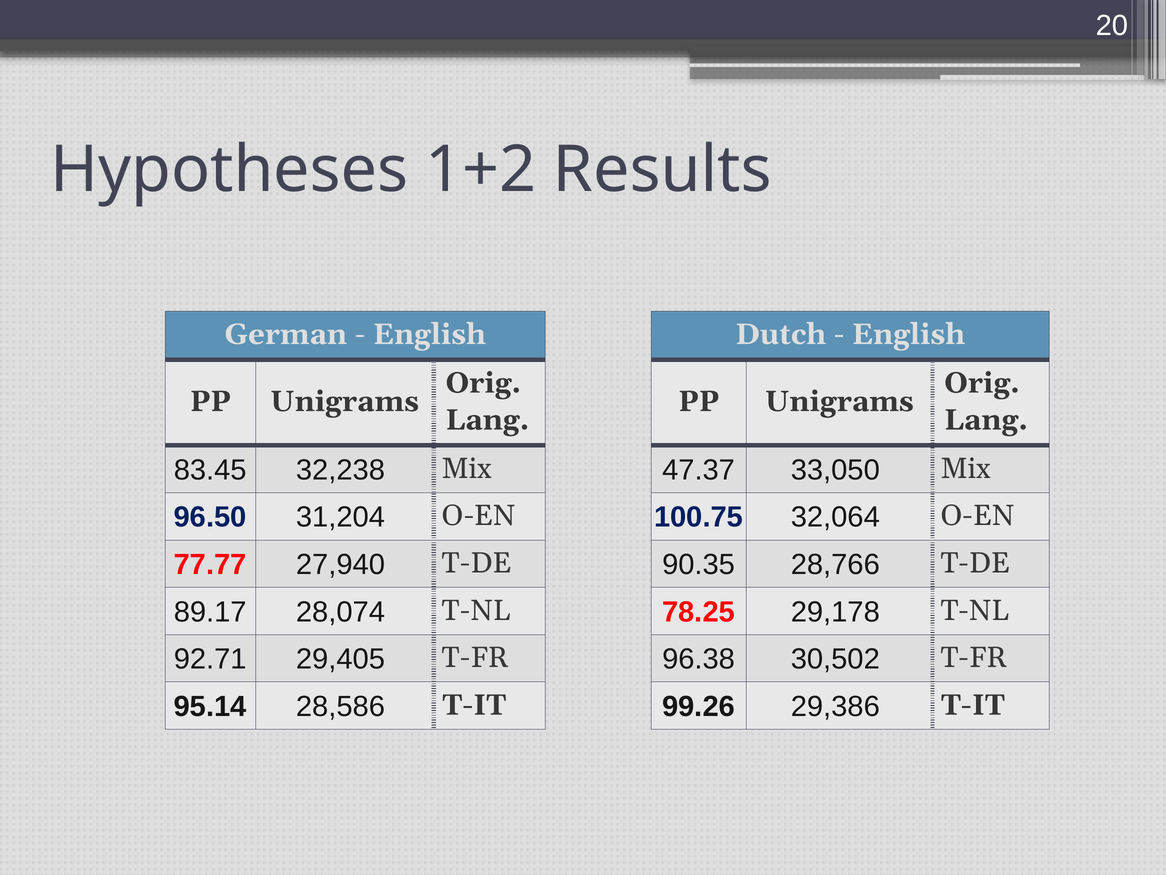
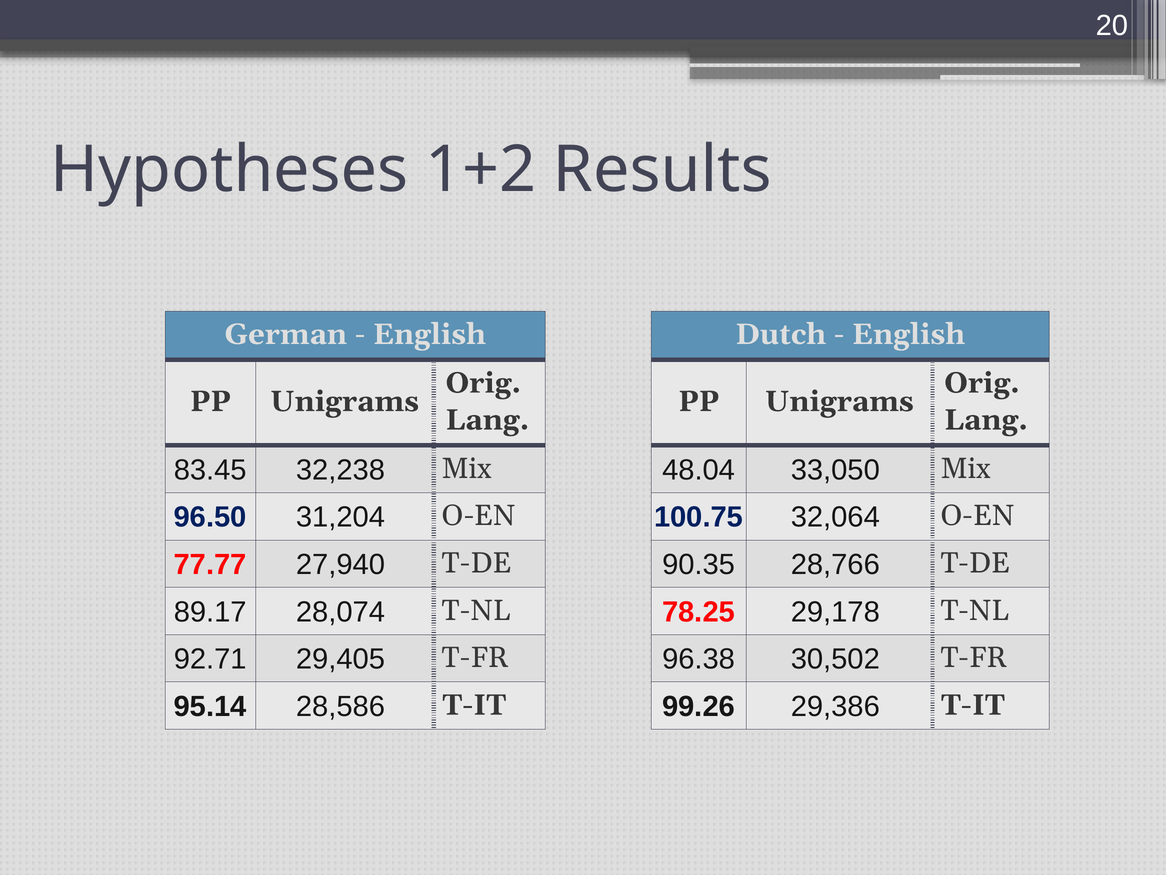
47.37: 47.37 -> 48.04
